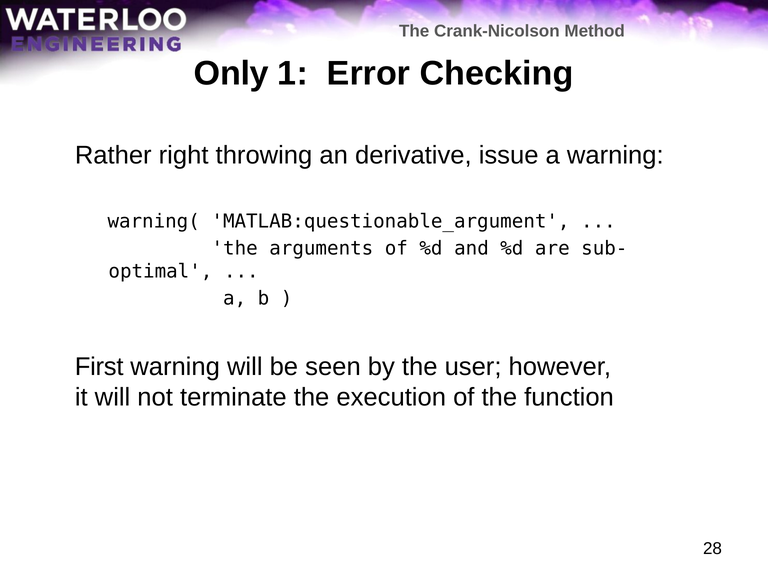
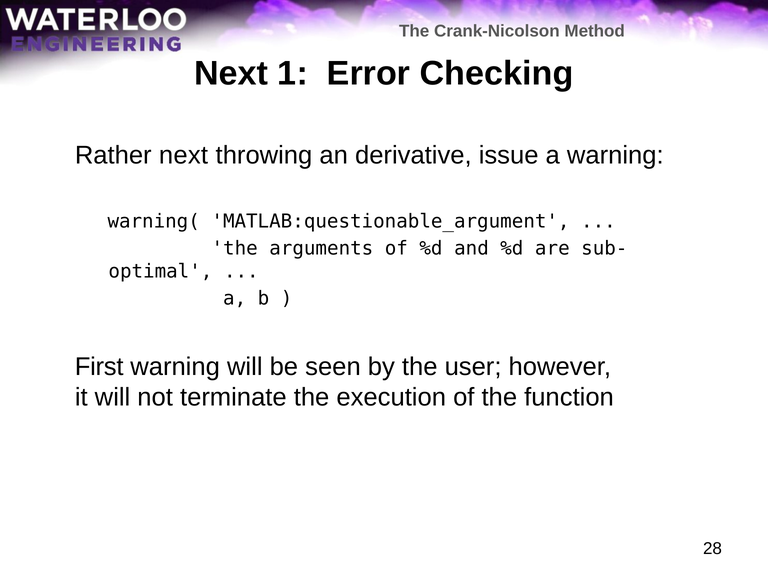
Only at (231, 73): Only -> Next
Rather right: right -> next
